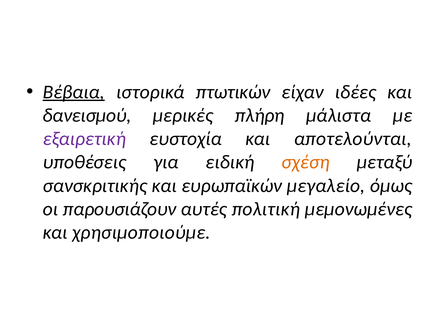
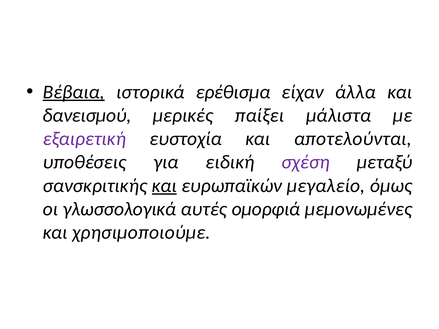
πτωτικών: πτωτικών -> ερέθισμα
ιδέες: ιδέες -> άλλα
πλήρη: πλήρη -> παίξει
σχέση colour: orange -> purple
και at (164, 186) underline: none -> present
παρουσιάζουν: παρουσιάζουν -> γλωσσολογικά
πολιτική: πολιτική -> ομορφιά
